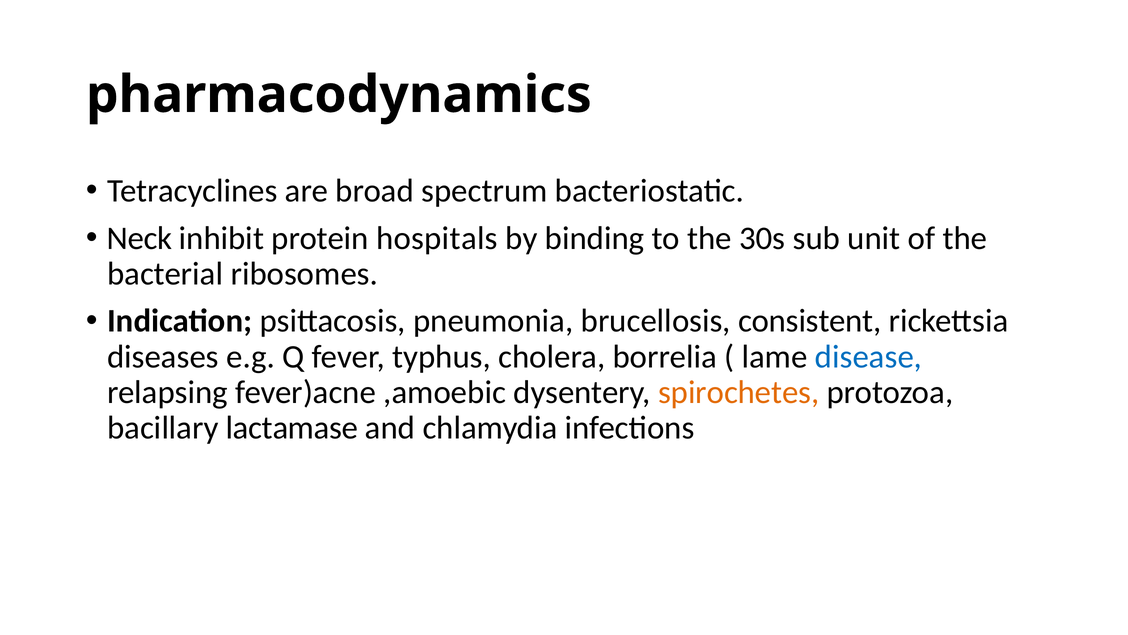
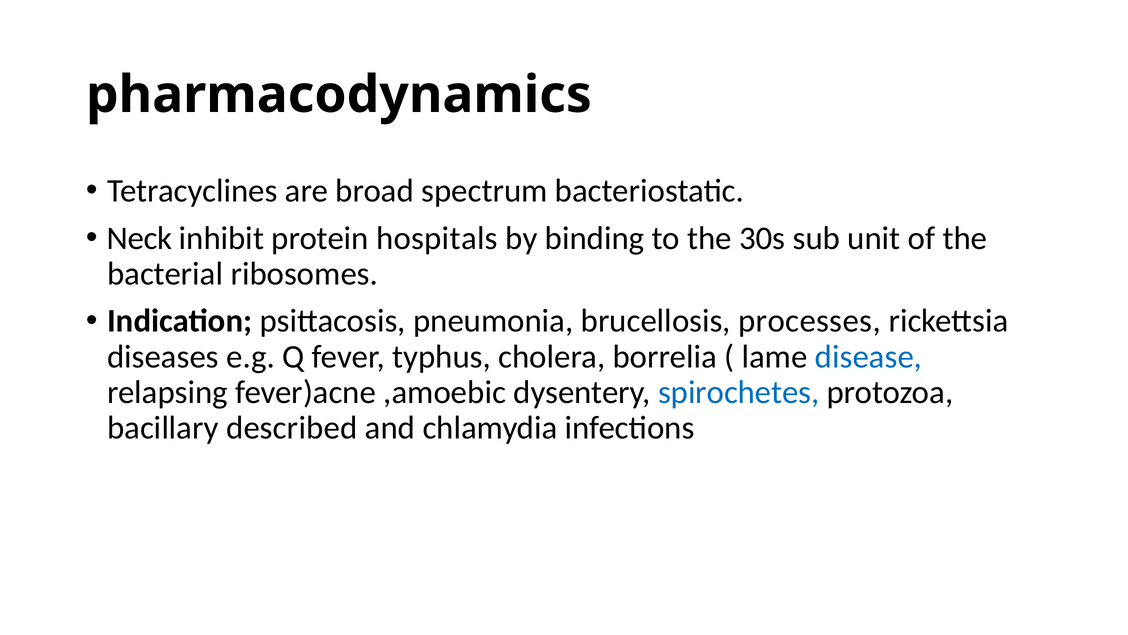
consistent: consistent -> processes
spirochetes colour: orange -> blue
lactamase: lactamase -> described
